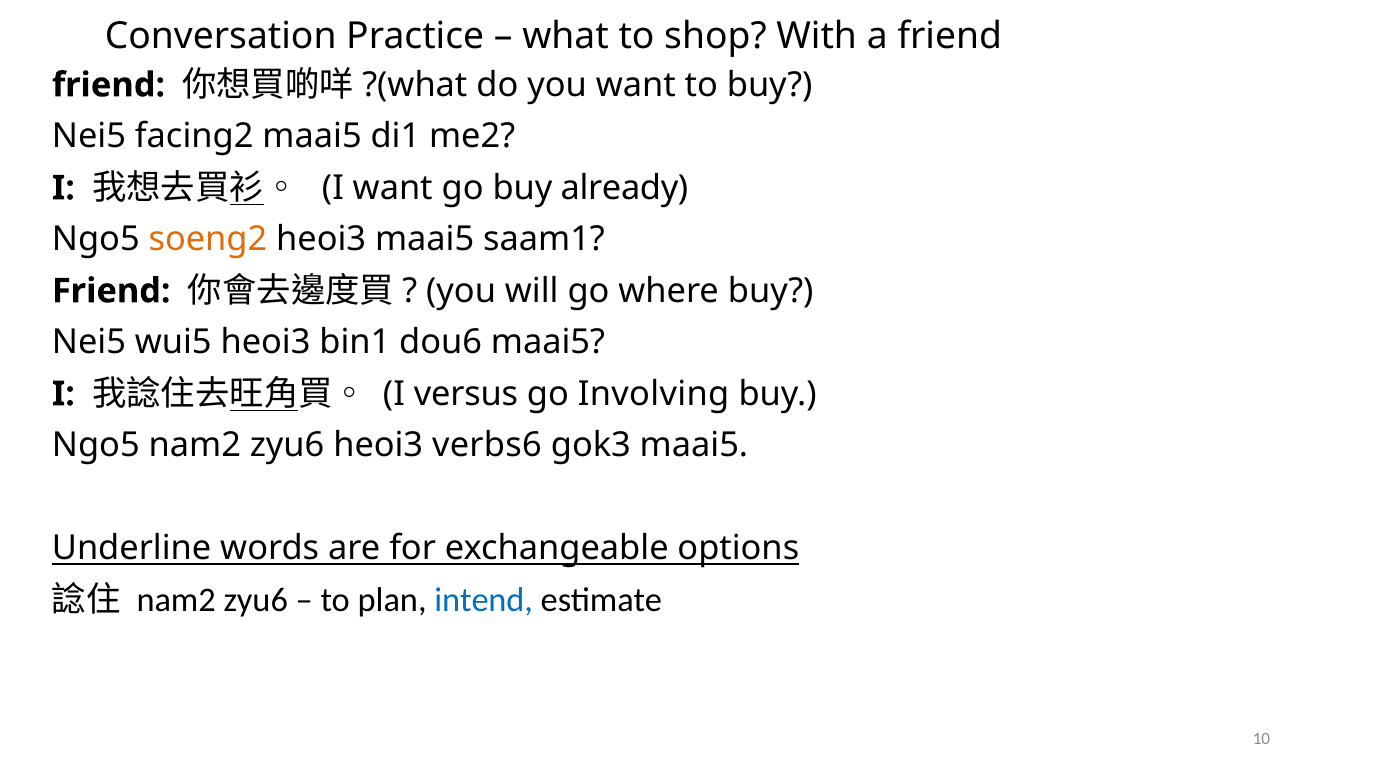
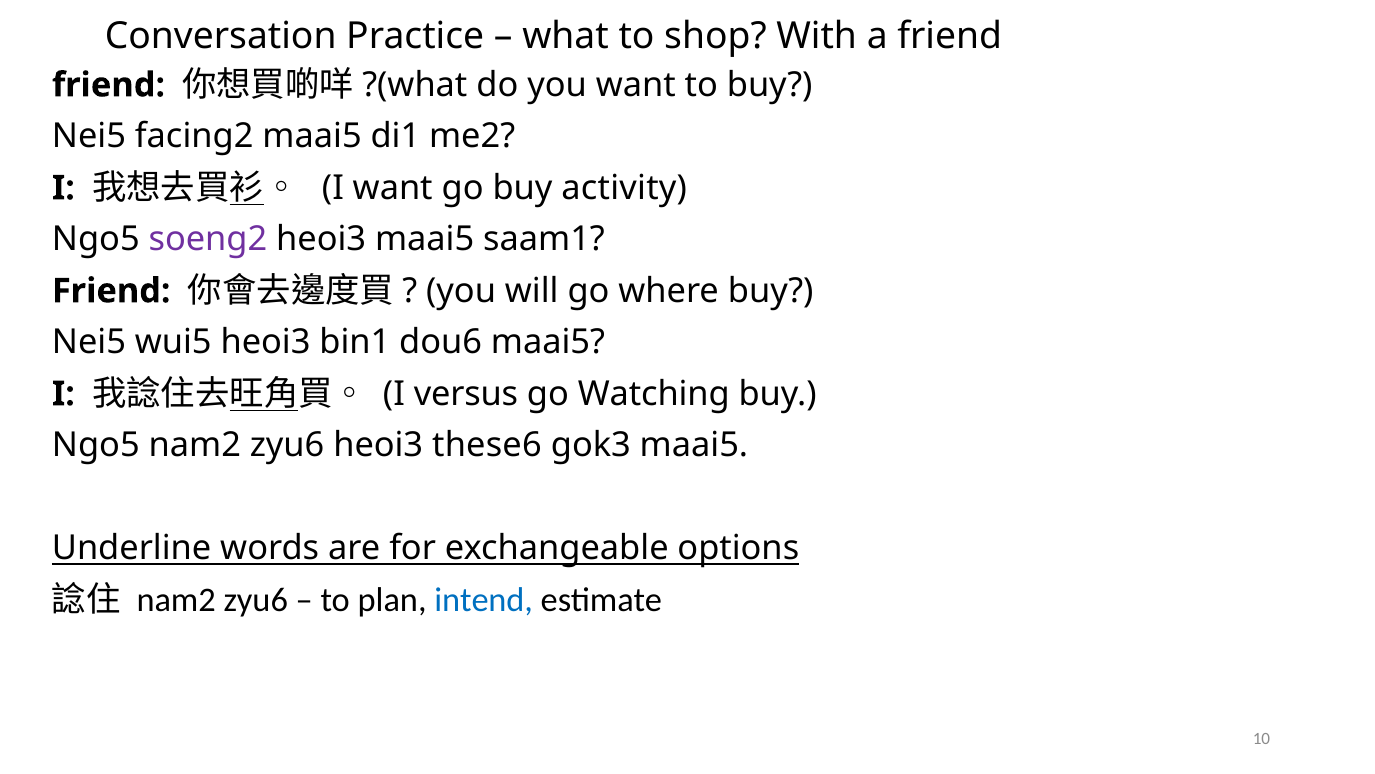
already: already -> activity
soeng2 colour: orange -> purple
Involving: Involving -> Watching
verbs6: verbs6 -> these6
